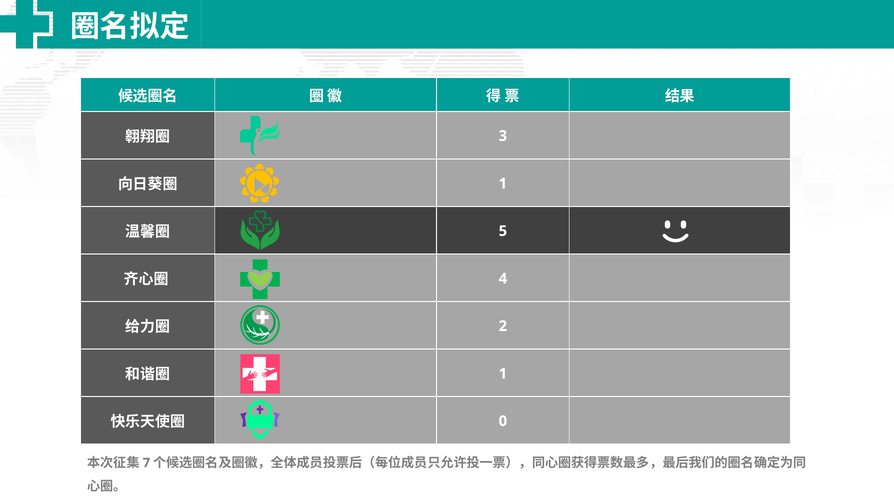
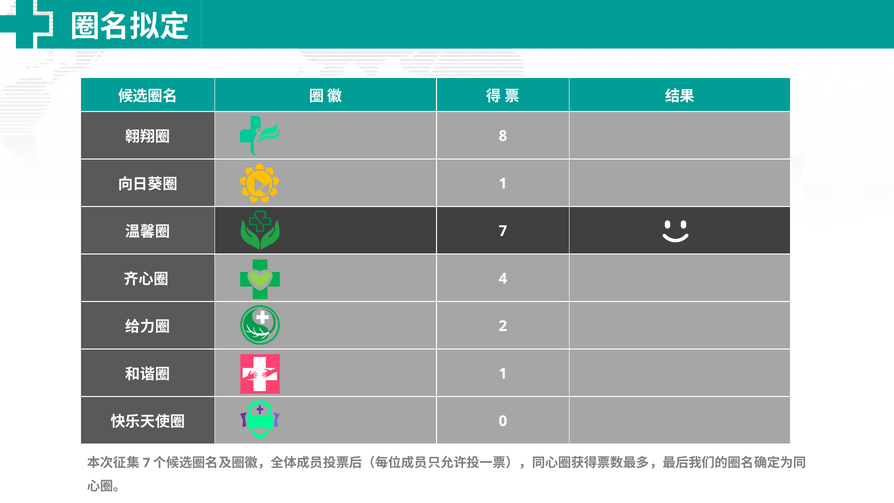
3: 3 -> 8
5 at (503, 231): 5 -> 7
